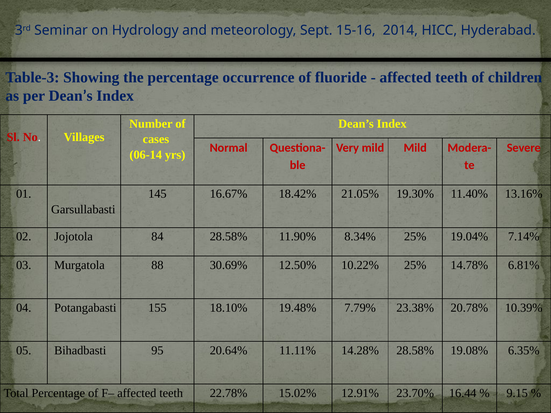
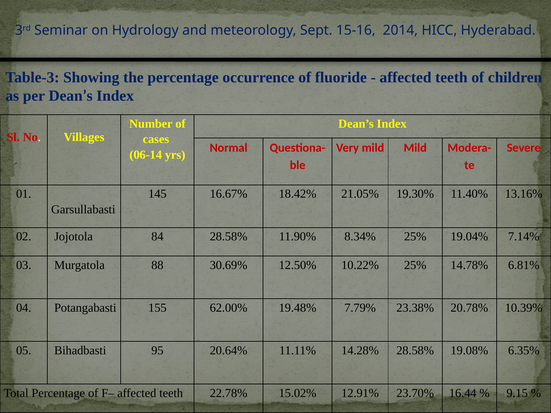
18.10%: 18.10% -> 62.00%
